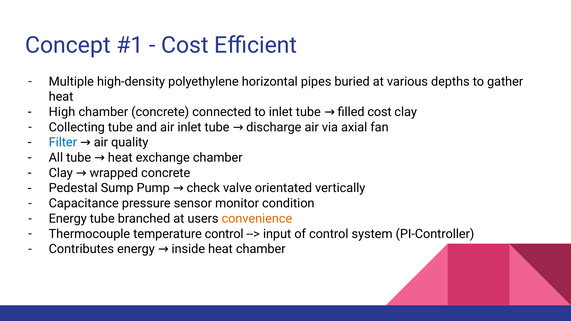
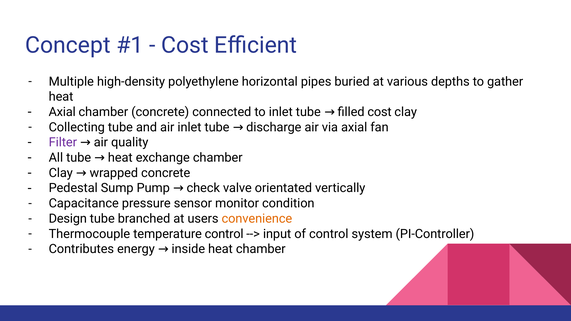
High at (62, 112): High -> Axial
Filter colour: blue -> purple
Energy at (68, 219): Energy -> Design
